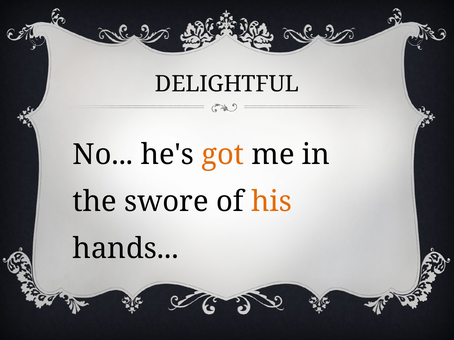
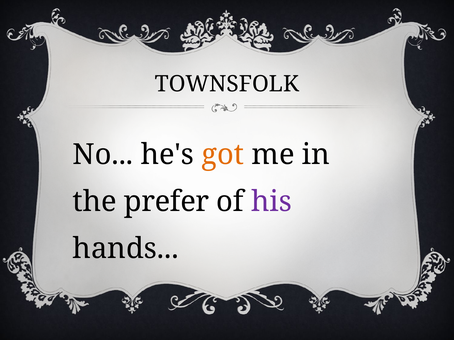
DELIGHTFUL: DELIGHTFUL -> TOWNSFOLK
swore: swore -> prefer
his colour: orange -> purple
